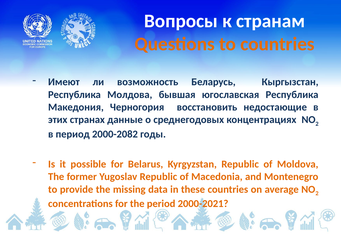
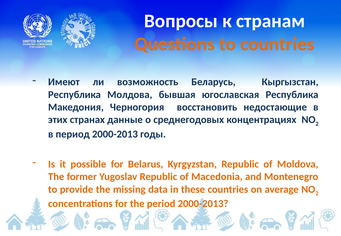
период 2000-2082: 2000-2082 -> 2000-2013
period 2000-2021: 2000-2021 -> 2000-2013
